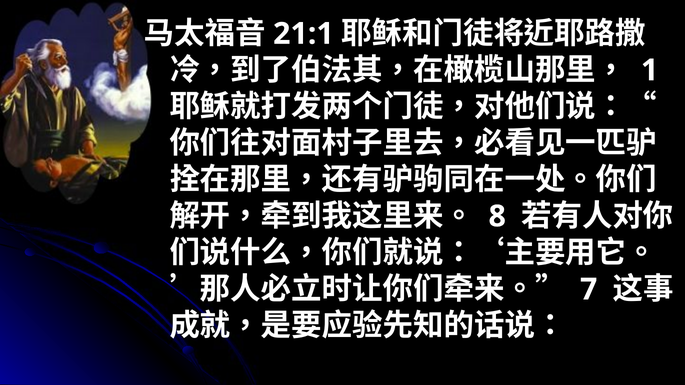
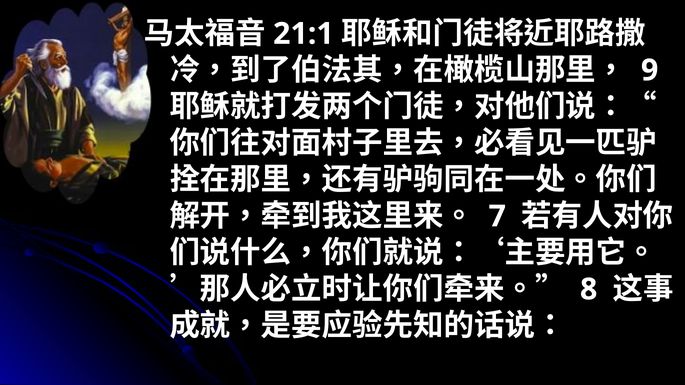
1: 1 -> 9
8: 8 -> 7
7: 7 -> 8
